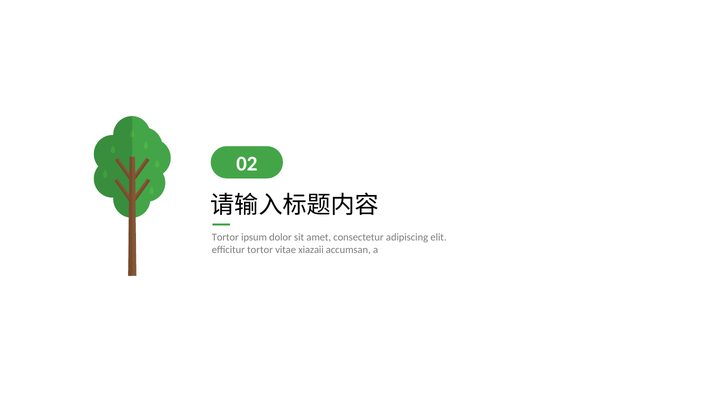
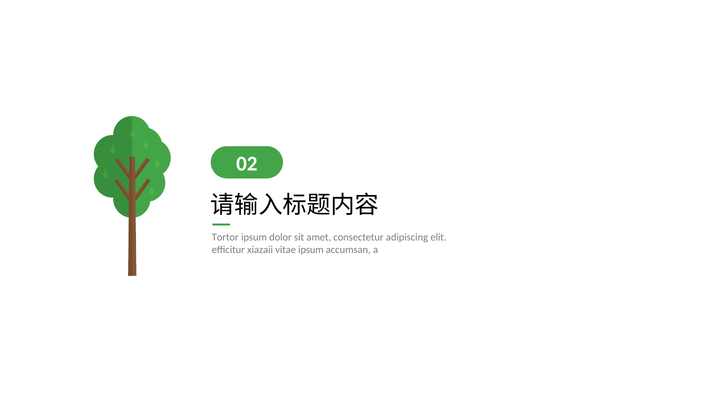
efficitur tortor: tortor -> xiazaii
vitae xiazaii: xiazaii -> ipsum
